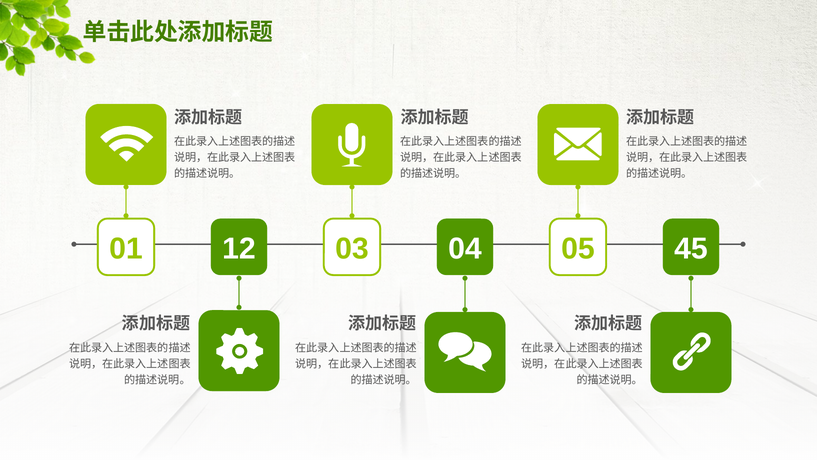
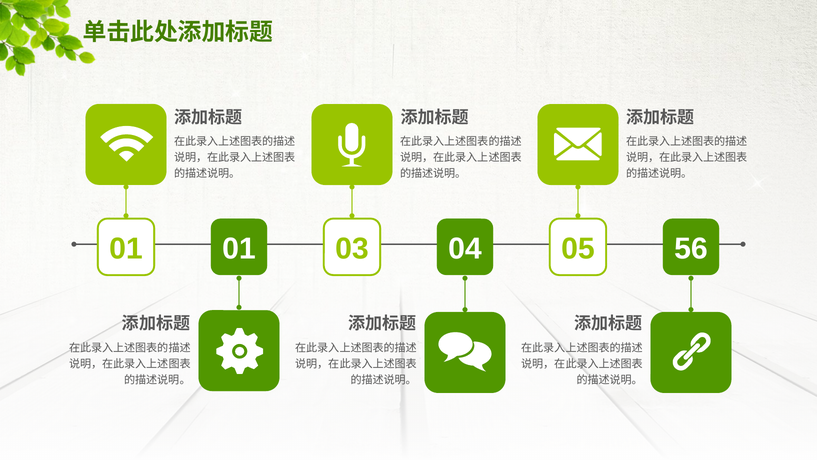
01 12: 12 -> 01
45: 45 -> 56
